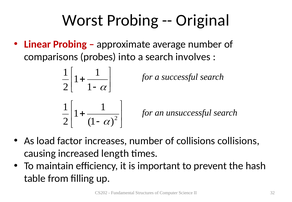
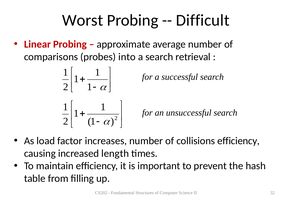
Original: Original -> Difficult
involves: involves -> retrieval
collisions collisions: collisions -> efficiency
